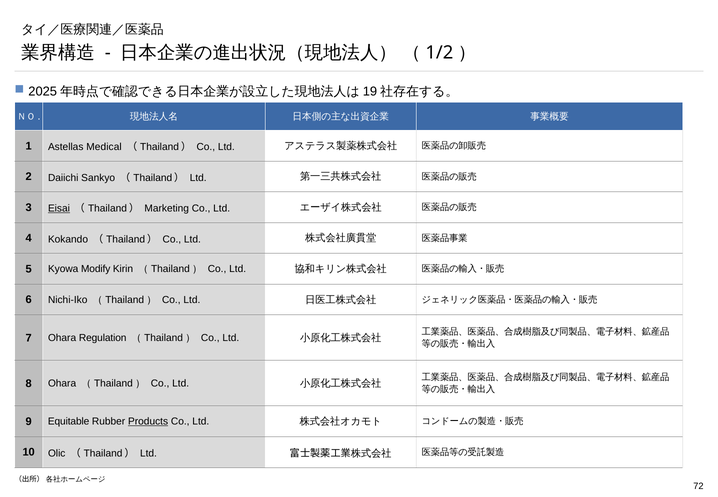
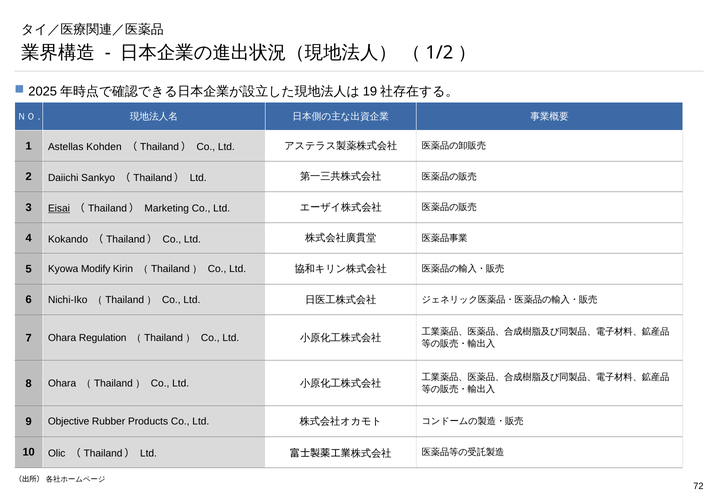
Medical: Medical -> Kohden
Equitable: Equitable -> Objective
Products underline: present -> none
